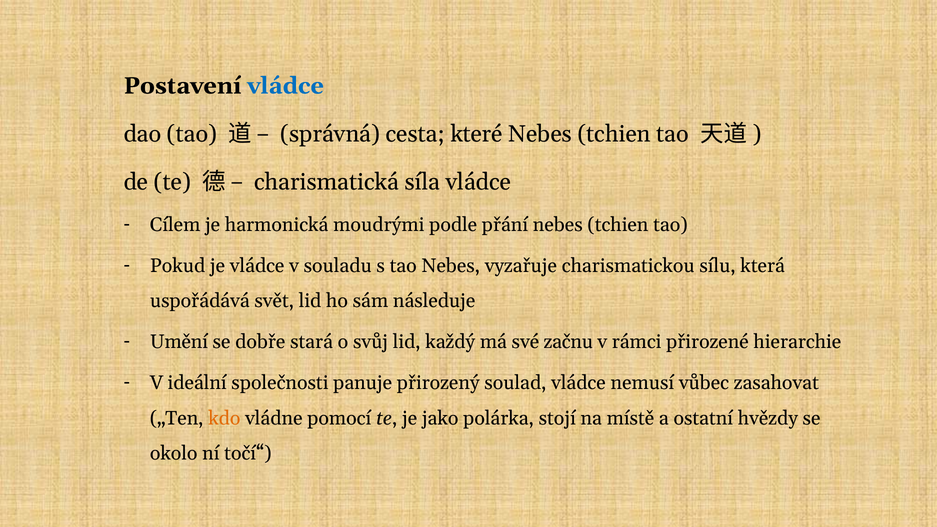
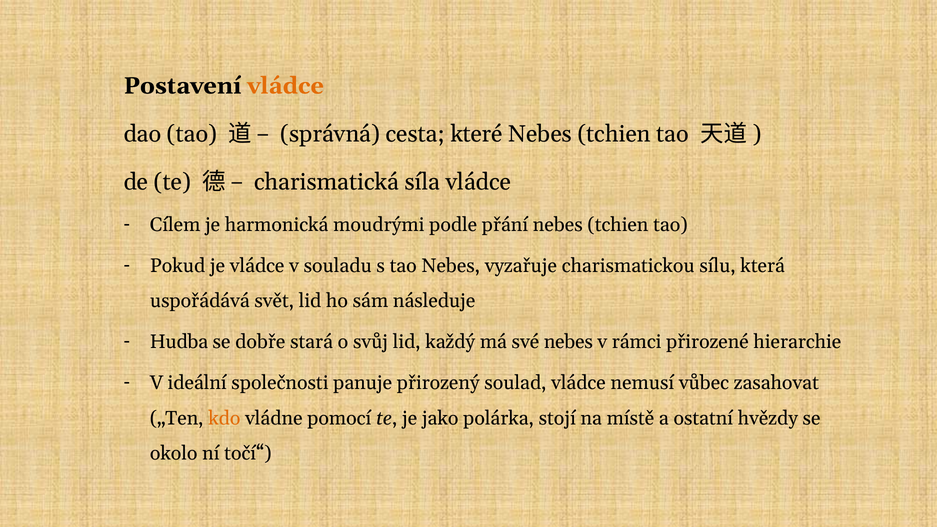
vládce at (286, 86) colour: blue -> orange
Umění: Umění -> Hudba
své začnu: začnu -> nebes
